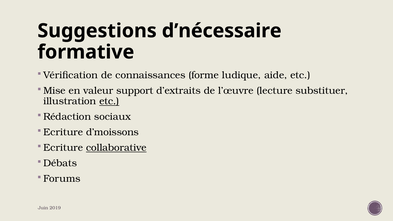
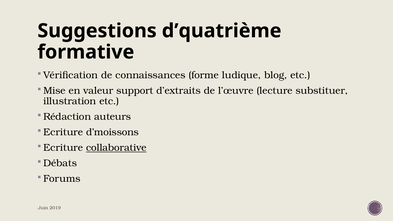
d’nécessaire: d’nécessaire -> d’quatrième
aide: aide -> blog
etc at (109, 101) underline: present -> none
sociaux: sociaux -> auteurs
